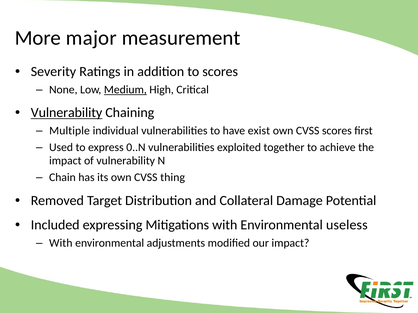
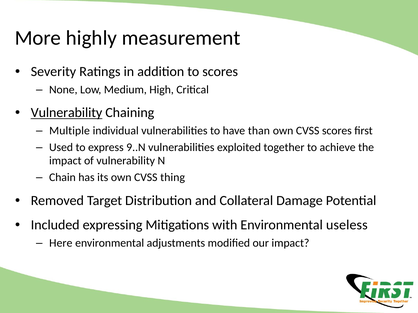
major: major -> highly
Medium underline: present -> none
exist: exist -> than
0..N: 0..N -> 9..N
With at (61, 243): With -> Here
